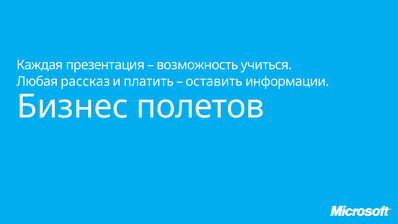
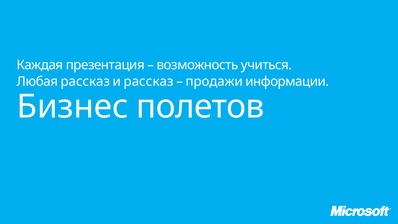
и платить: платить -> рассказ
оставить: оставить -> продажи
